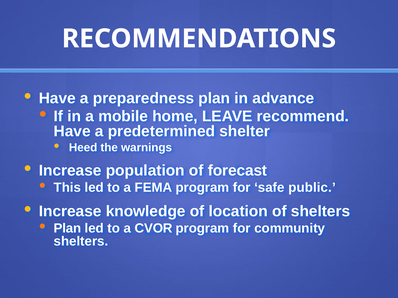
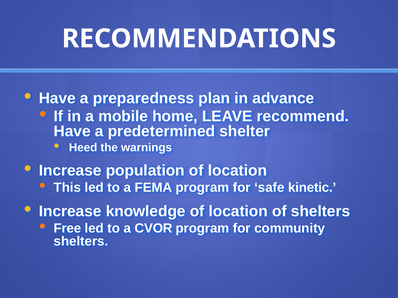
forecast at (237, 171): forecast -> location
public: public -> kinetic
Plan at (67, 229): Plan -> Free
